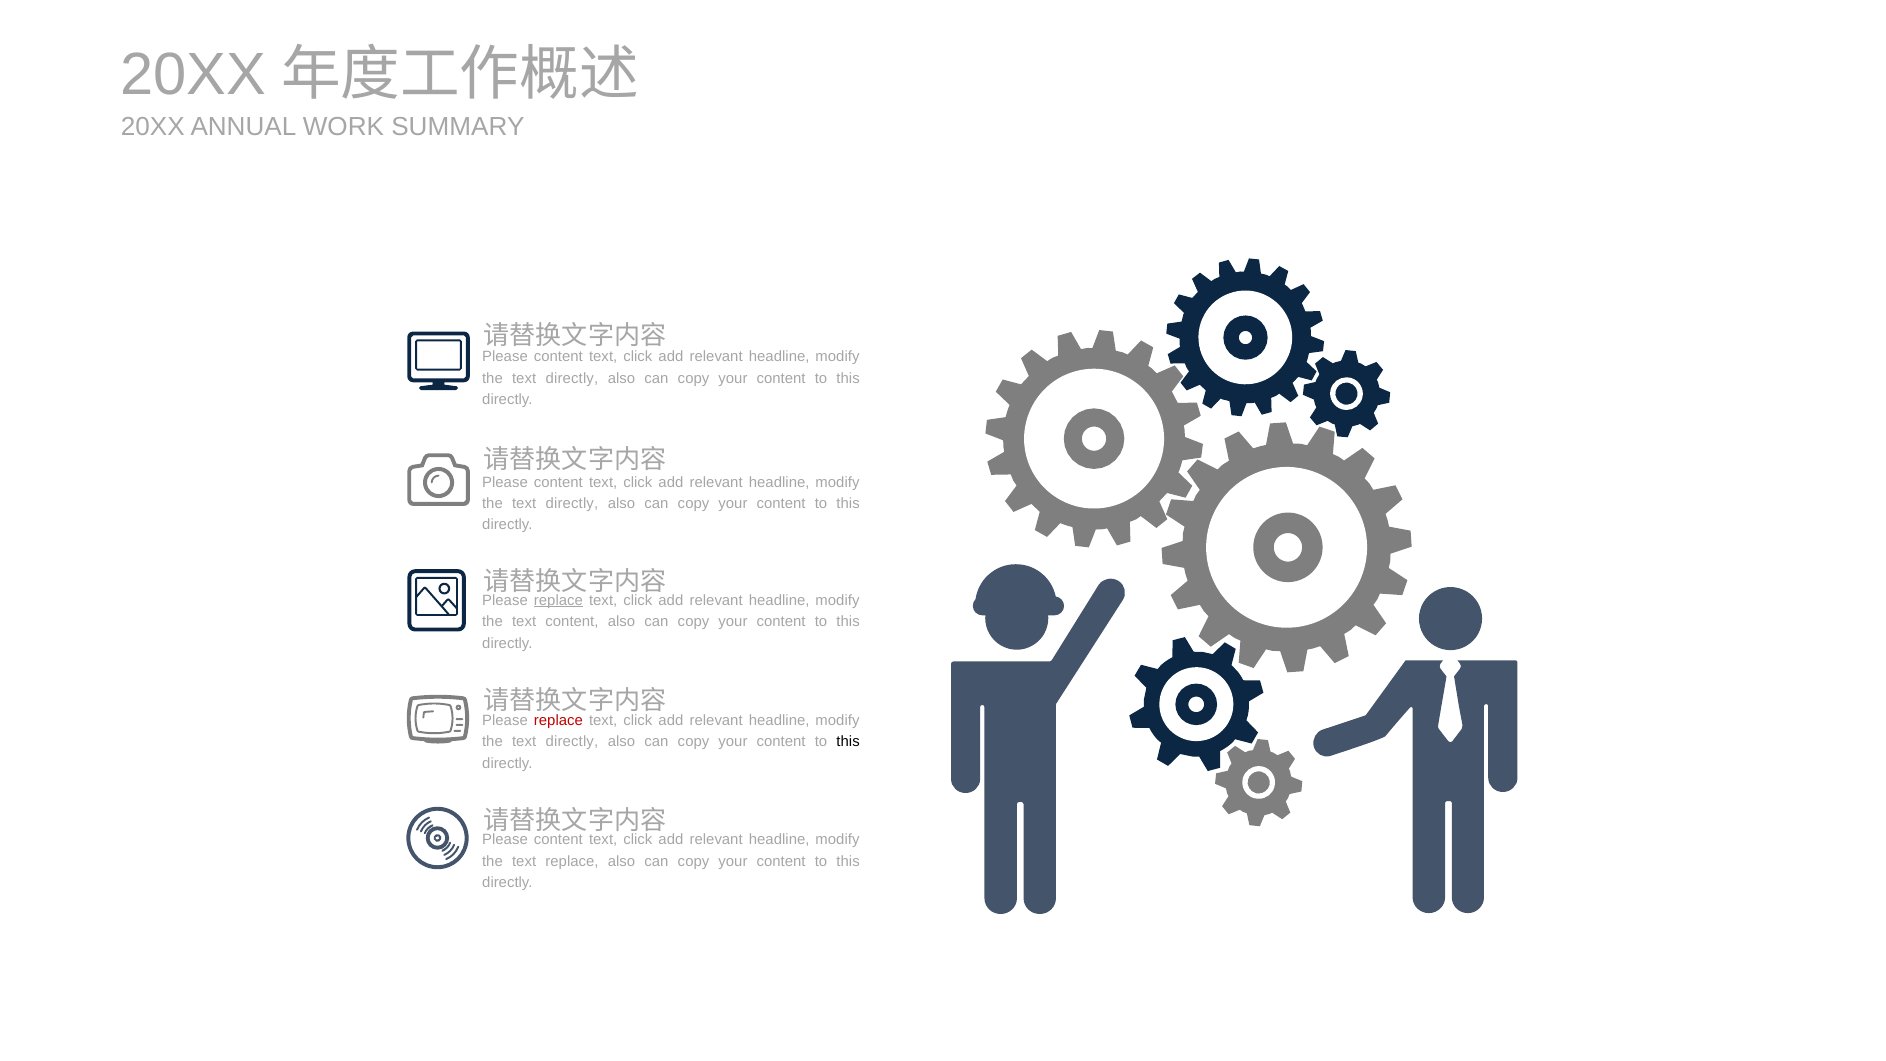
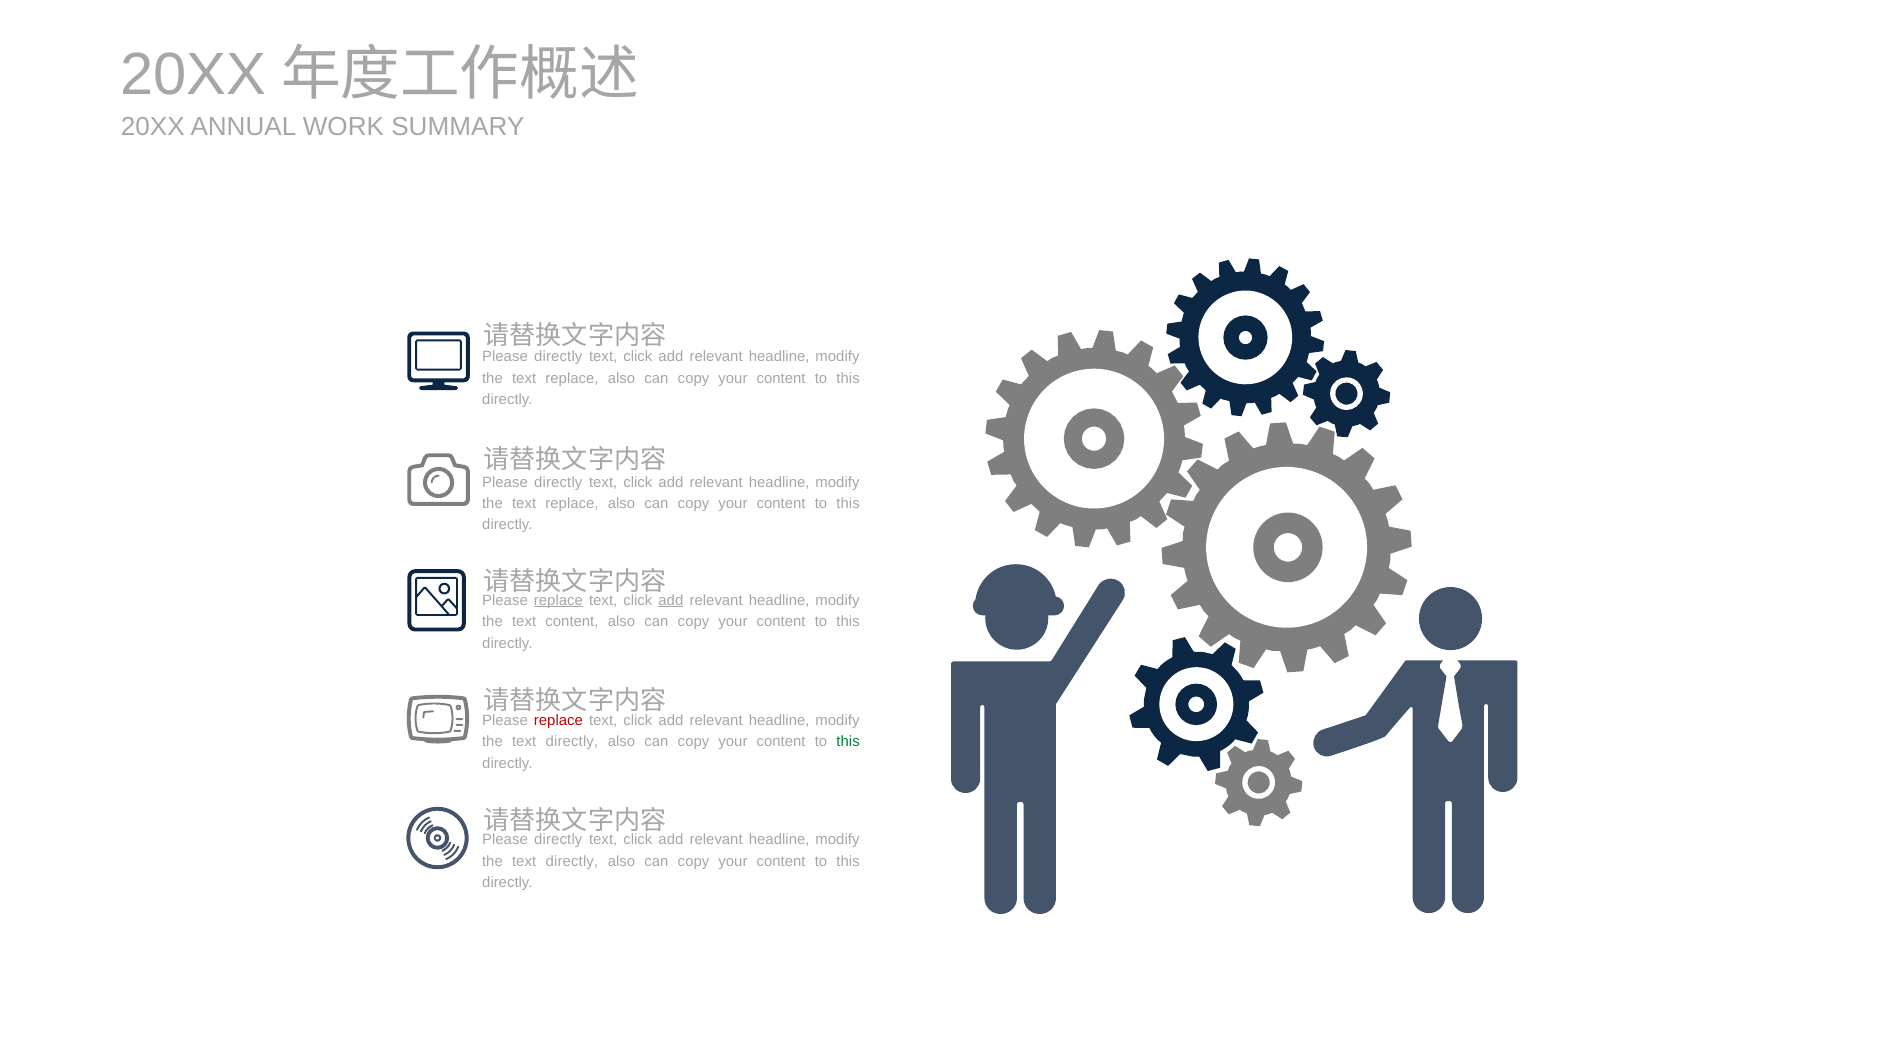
content at (558, 357): content -> directly
directly at (572, 378): directly -> replace
content at (558, 482): content -> directly
directly at (572, 503): directly -> replace
add at (671, 600) underline: none -> present
this at (848, 742) colour: black -> green
content at (558, 840): content -> directly
replace at (572, 861): replace -> directly
